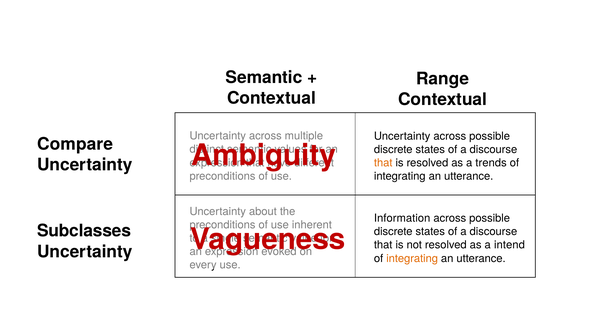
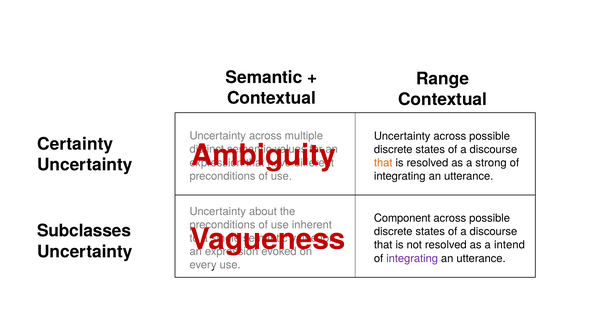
Compare: Compare -> Certainty
trends: trends -> strong
Information: Information -> Component
integrating at (412, 258) colour: orange -> purple
